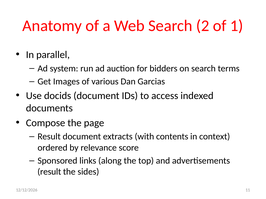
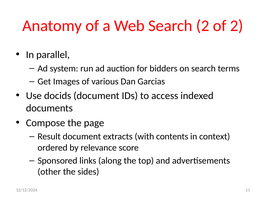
of 1: 1 -> 2
result at (49, 172): result -> other
